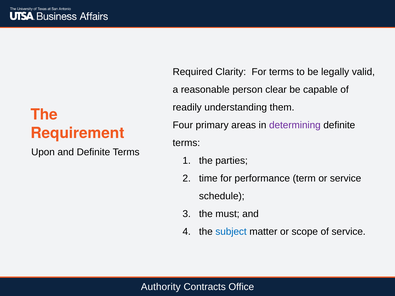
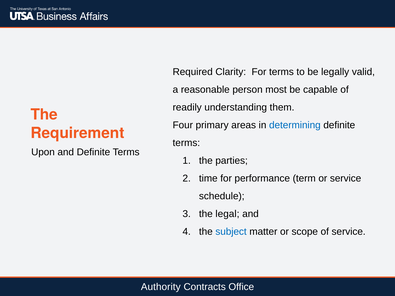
clear: clear -> most
determining colour: purple -> blue
must: must -> legal
